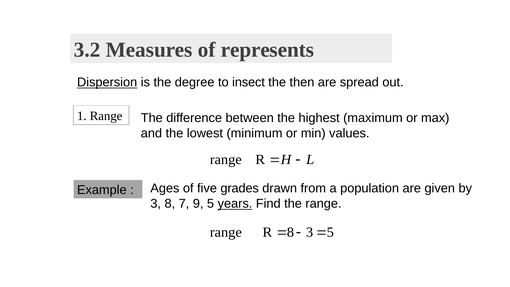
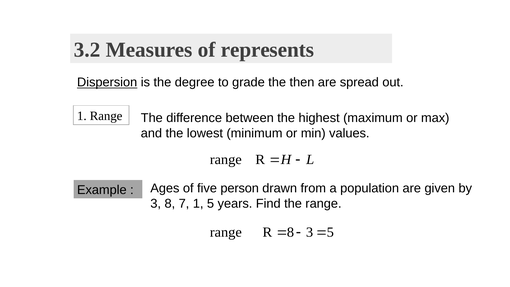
insect: insect -> grade
grades: grades -> person
7 9: 9 -> 1
years underline: present -> none
